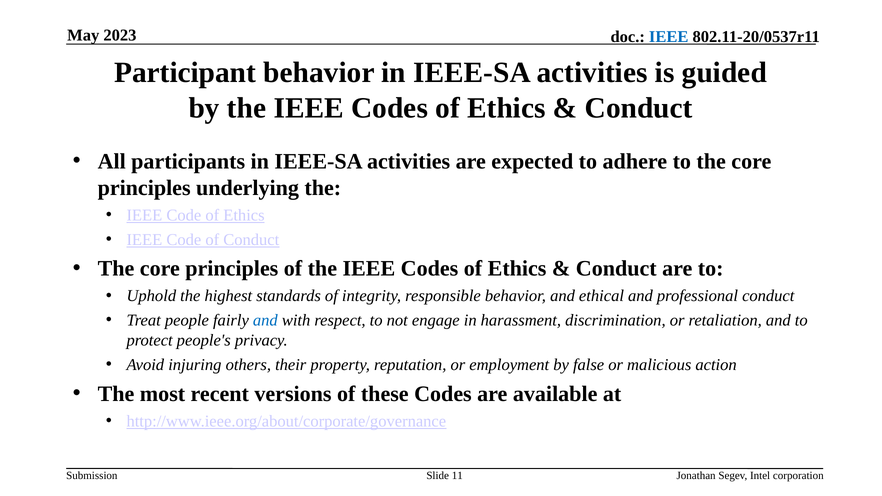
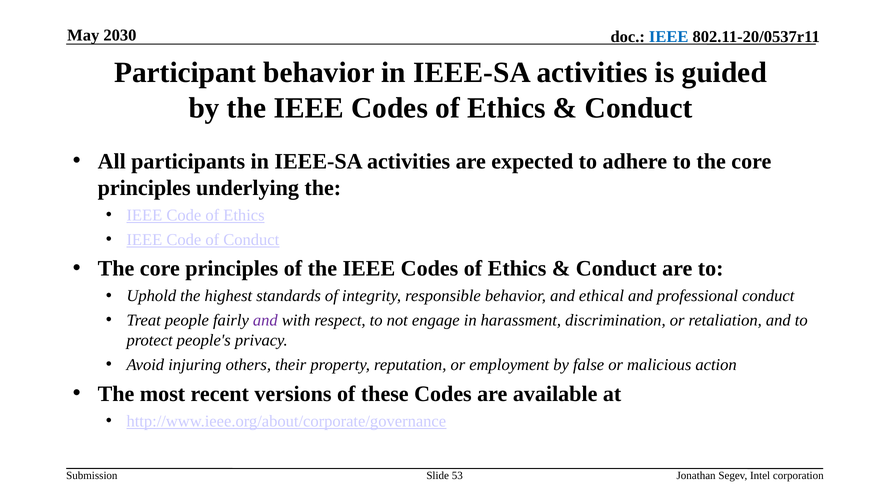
2023: 2023 -> 2030
and at (265, 320) colour: blue -> purple
11: 11 -> 53
